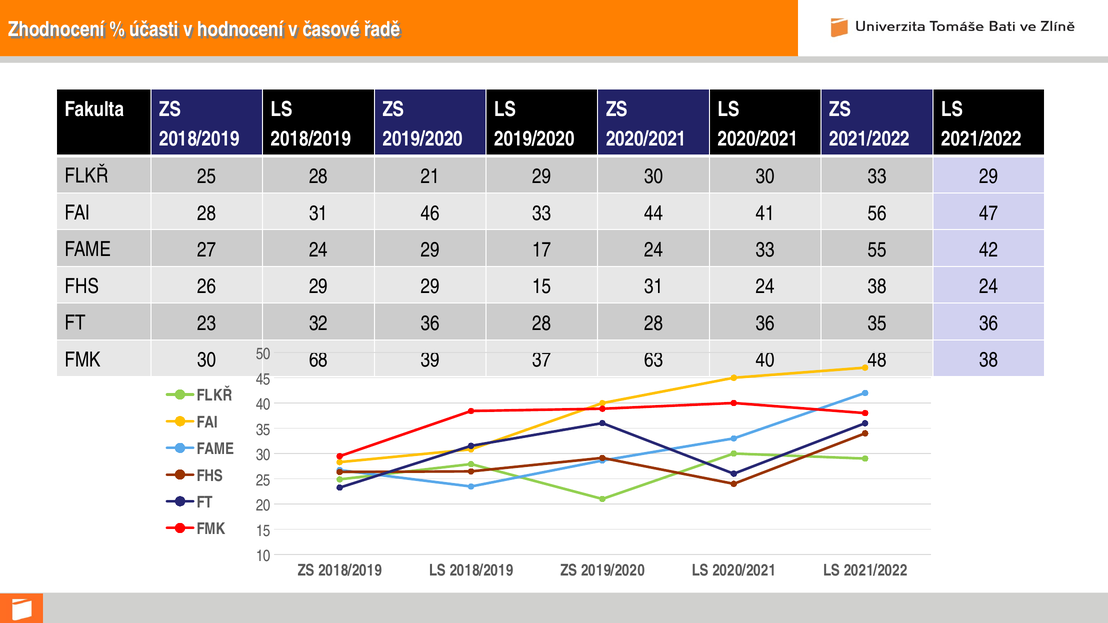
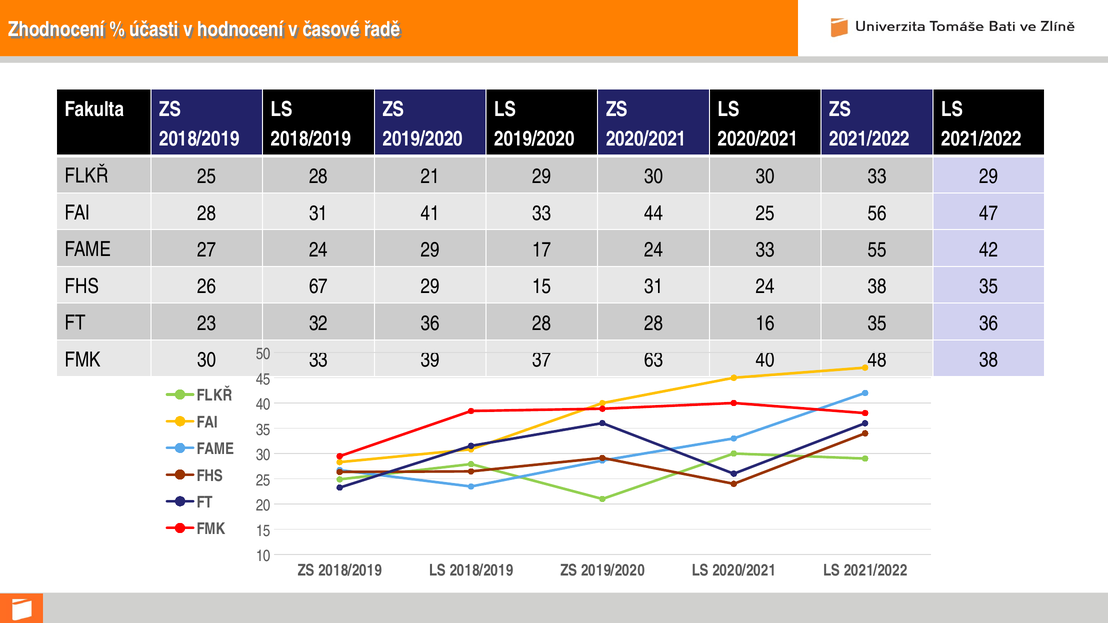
46: 46 -> 41
44 41: 41 -> 25
26 29: 29 -> 67
38 24: 24 -> 35
28 36: 36 -> 16
FMK 30 68: 68 -> 33
